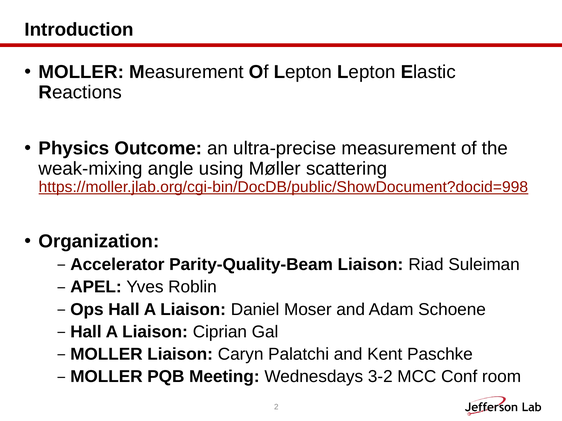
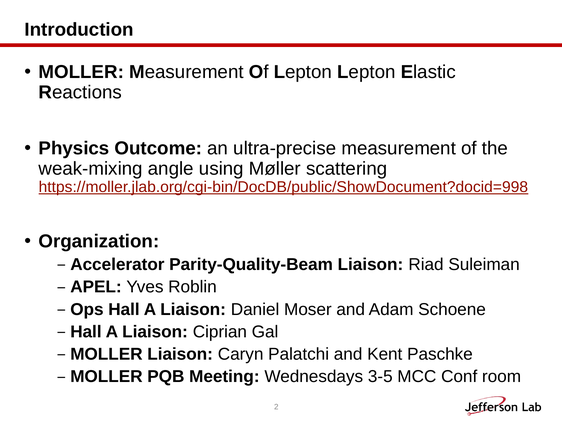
3-2: 3-2 -> 3-5
